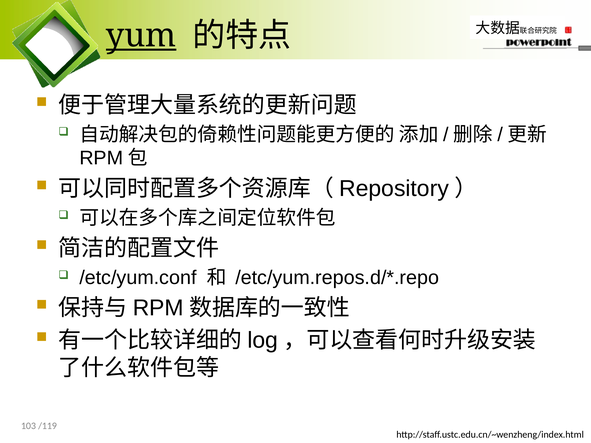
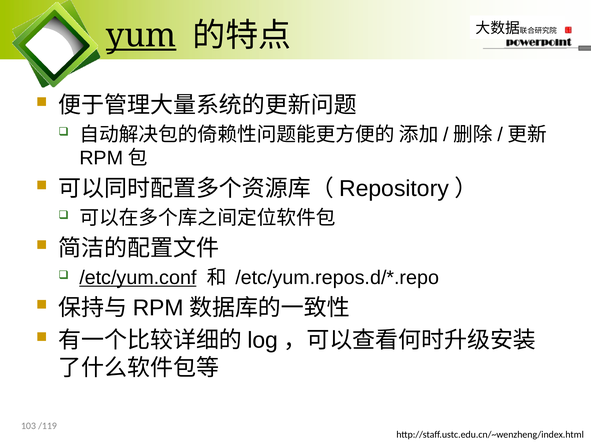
/etc/yum.conf underline: none -> present
